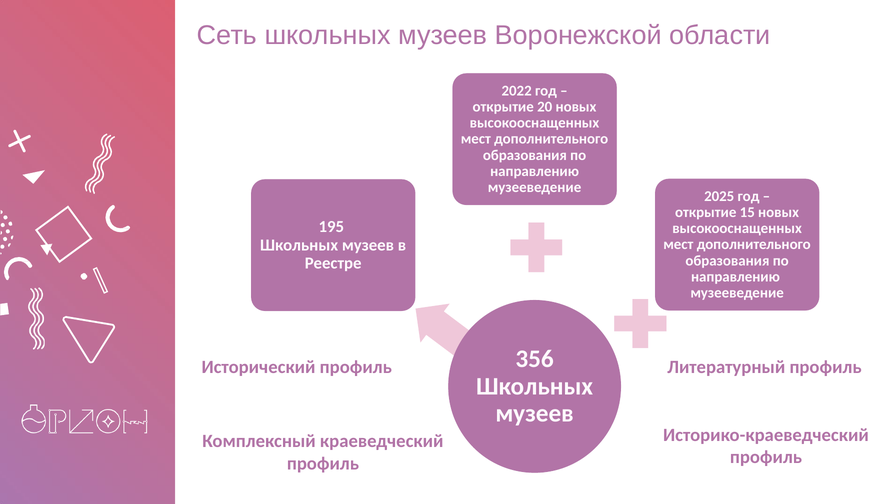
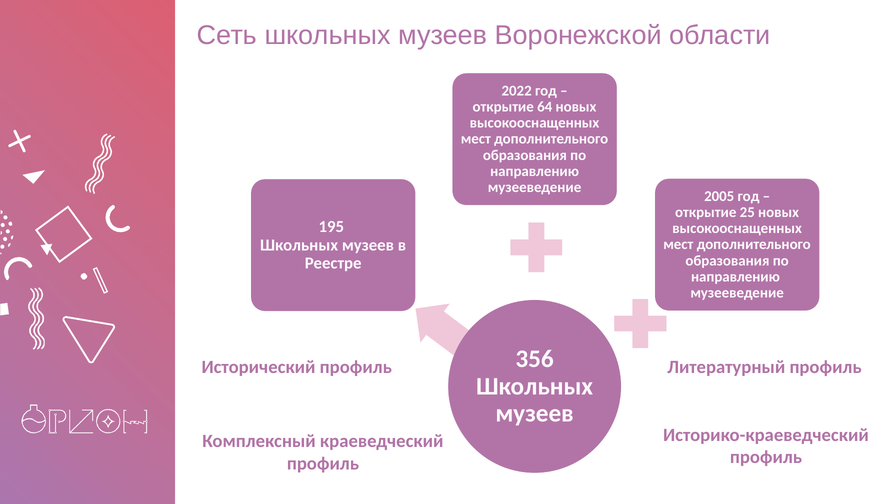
20: 20 -> 64
2025: 2025 -> 2005
15: 15 -> 25
